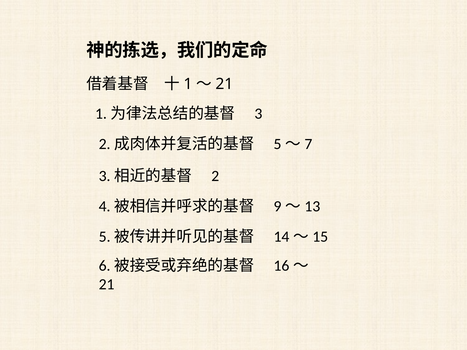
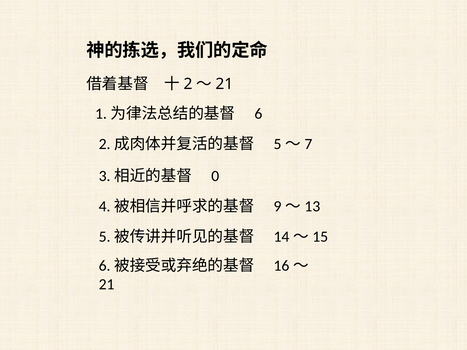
1: 1 -> 2
3: 3 -> 6
2: 2 -> 0
